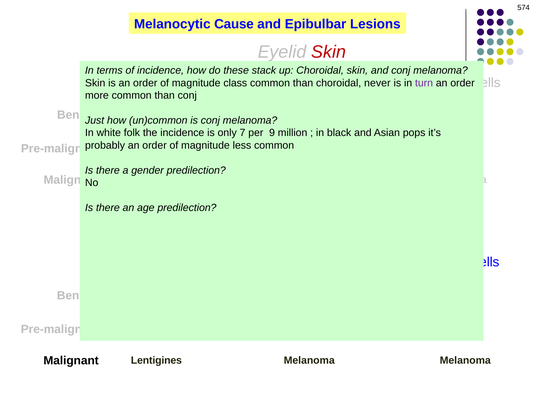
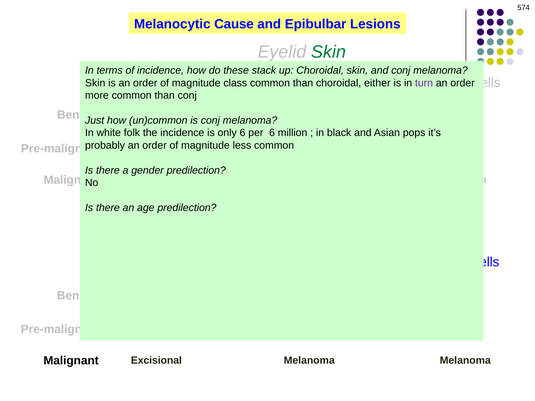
Skin at (329, 52) colour: red -> green
never: never -> either
only 7: 7 -> 6
per 9: 9 -> 6
Lentigines at (156, 360): Lentigines -> Excisional
